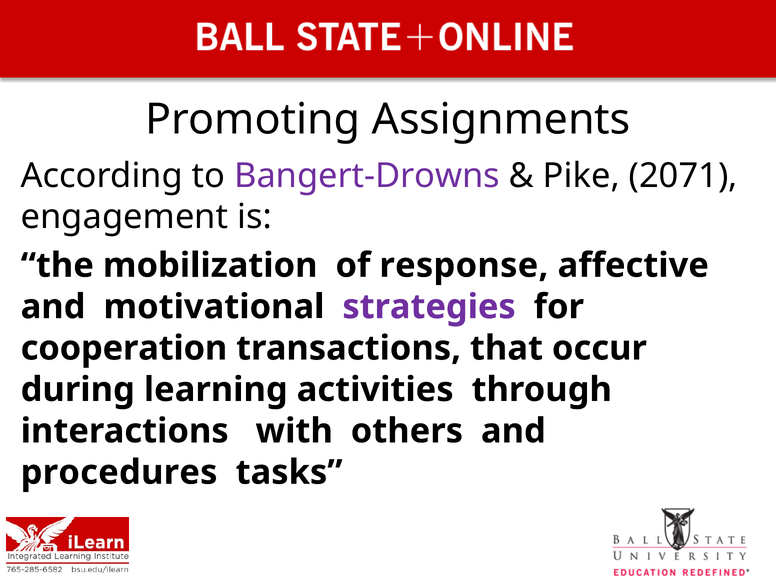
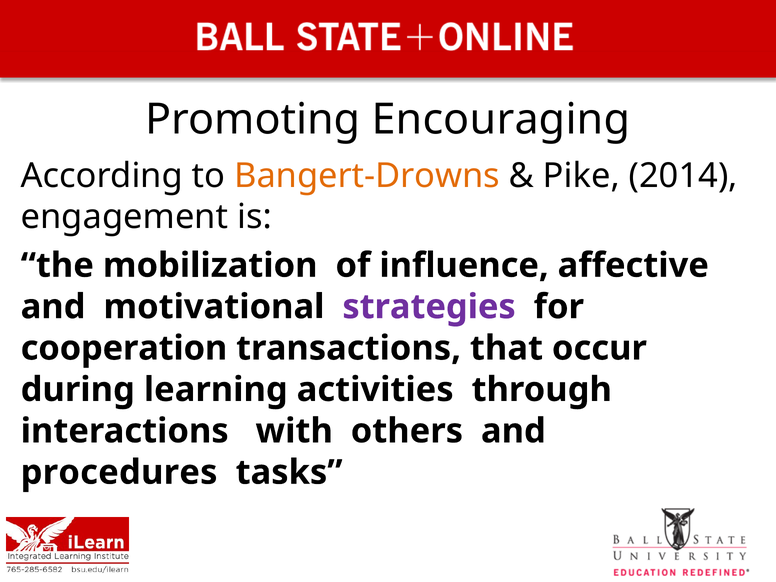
Assignments: Assignments -> Encouraging
Bangert-Drowns colour: purple -> orange
2071: 2071 -> 2014
response: response -> influence
